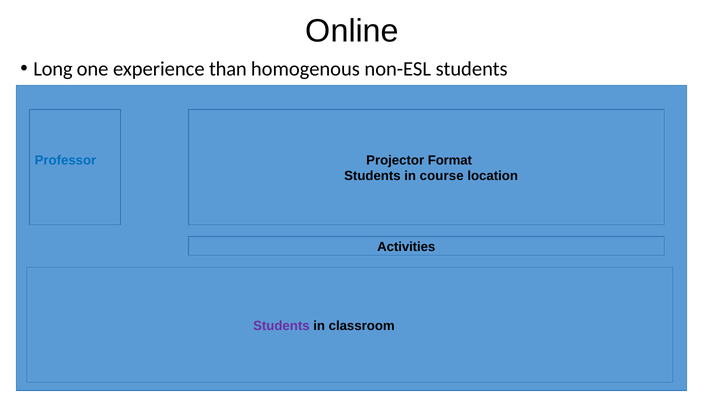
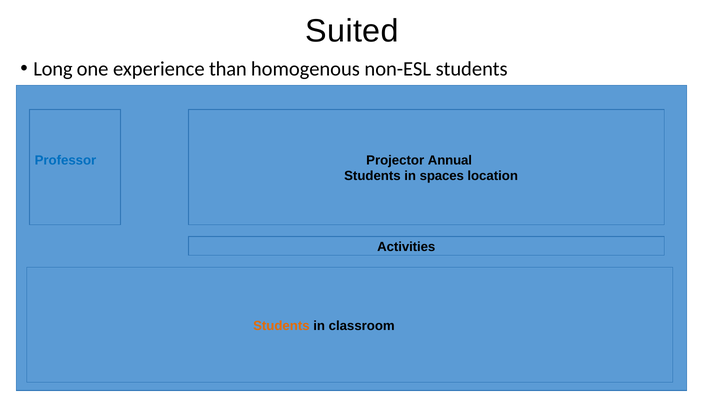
Online: Online -> Suited
Format: Format -> Annual
course: course -> spaces
Students at (281, 325) colour: purple -> orange
